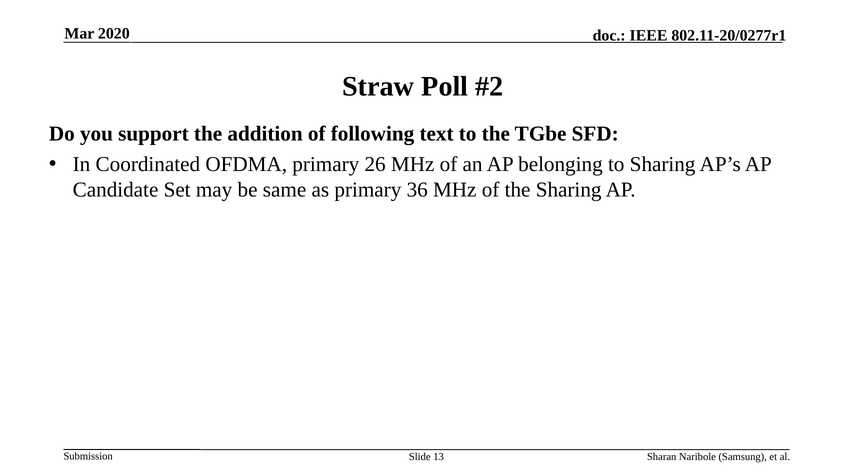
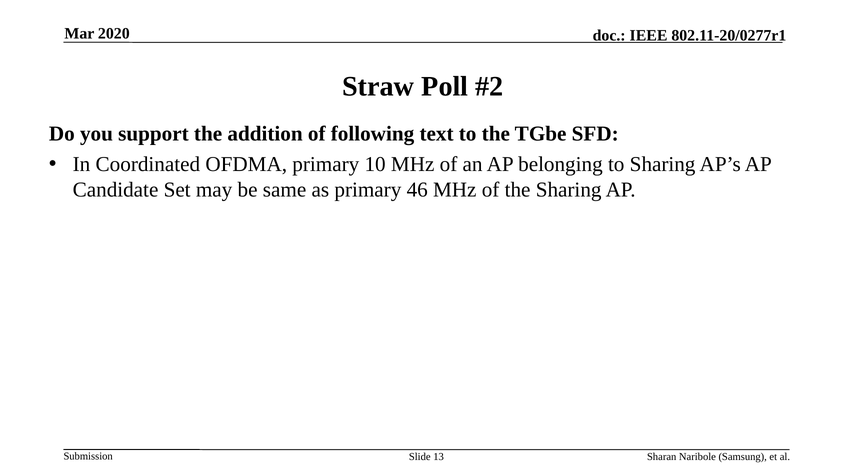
26: 26 -> 10
36: 36 -> 46
